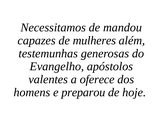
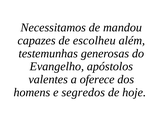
mulheres: mulheres -> escolheu
preparou: preparou -> segredos
